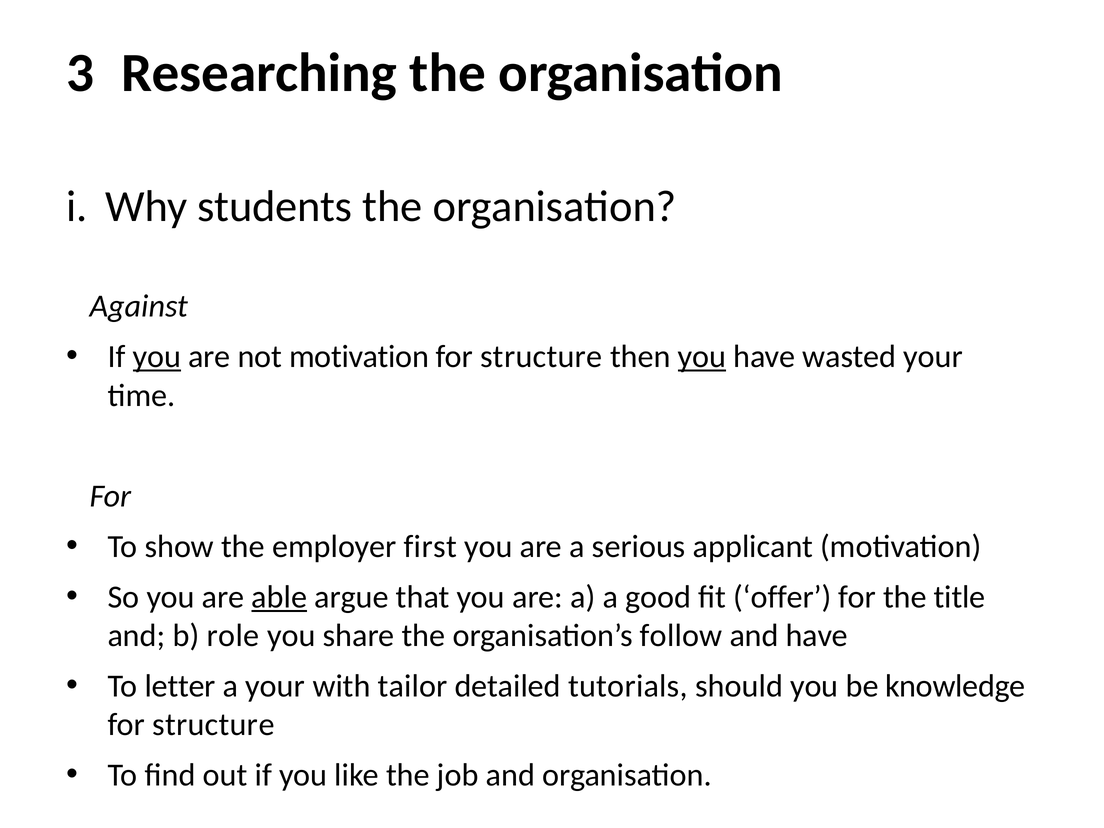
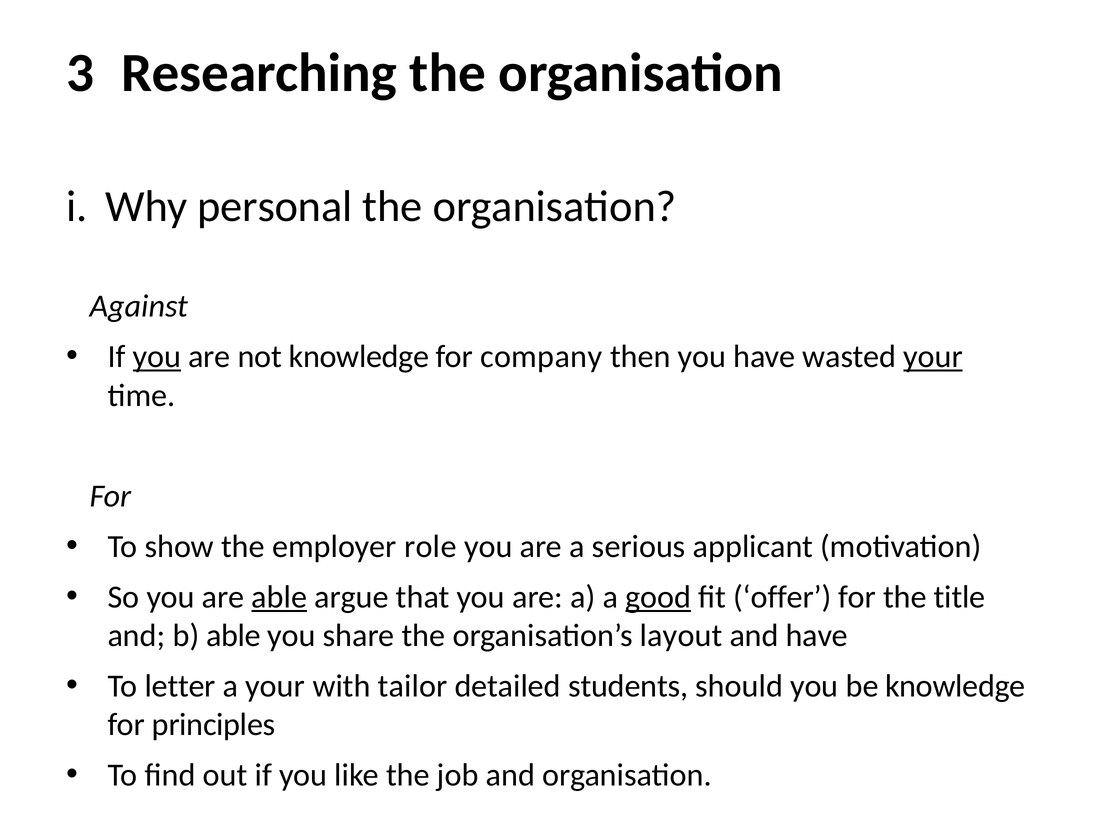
students: students -> personal
not motivation: motivation -> knowledge
structure at (541, 357): structure -> company
you at (702, 357) underline: present -> none
your at (933, 357) underline: none -> present
first: first -> role
good underline: none -> present
b role: role -> able
follow: follow -> layout
tutorials: tutorials -> students
structure at (213, 725): structure -> principles
